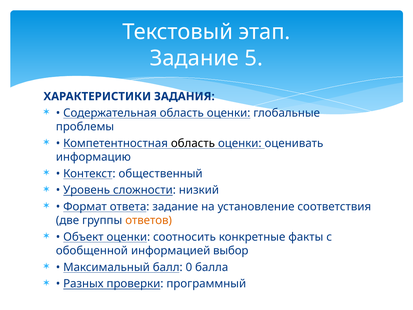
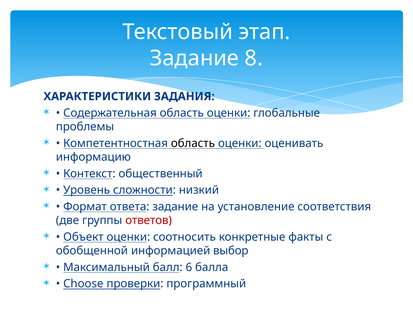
5: 5 -> 8
ответов colour: orange -> red
0: 0 -> 6
Разных: Разных -> Choose
